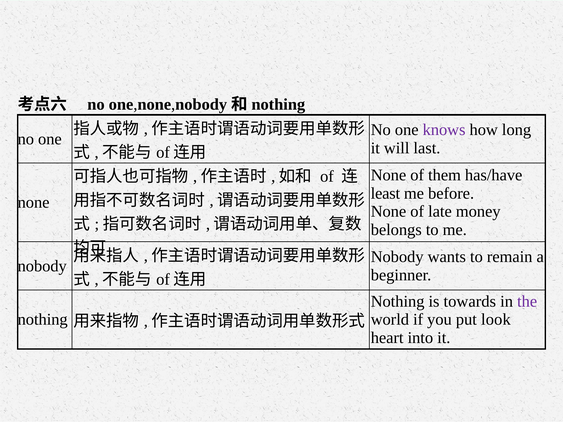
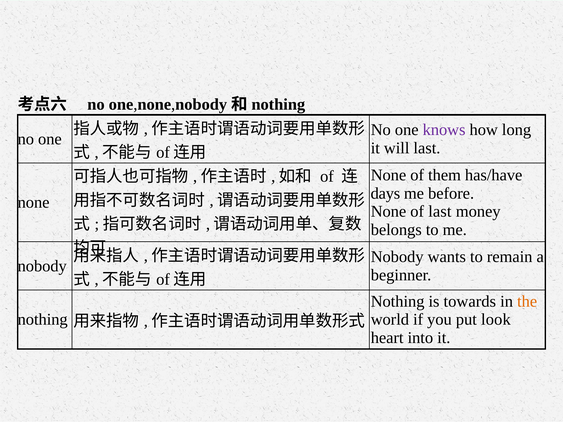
least: least -> days
of late: late -> last
the colour: purple -> orange
